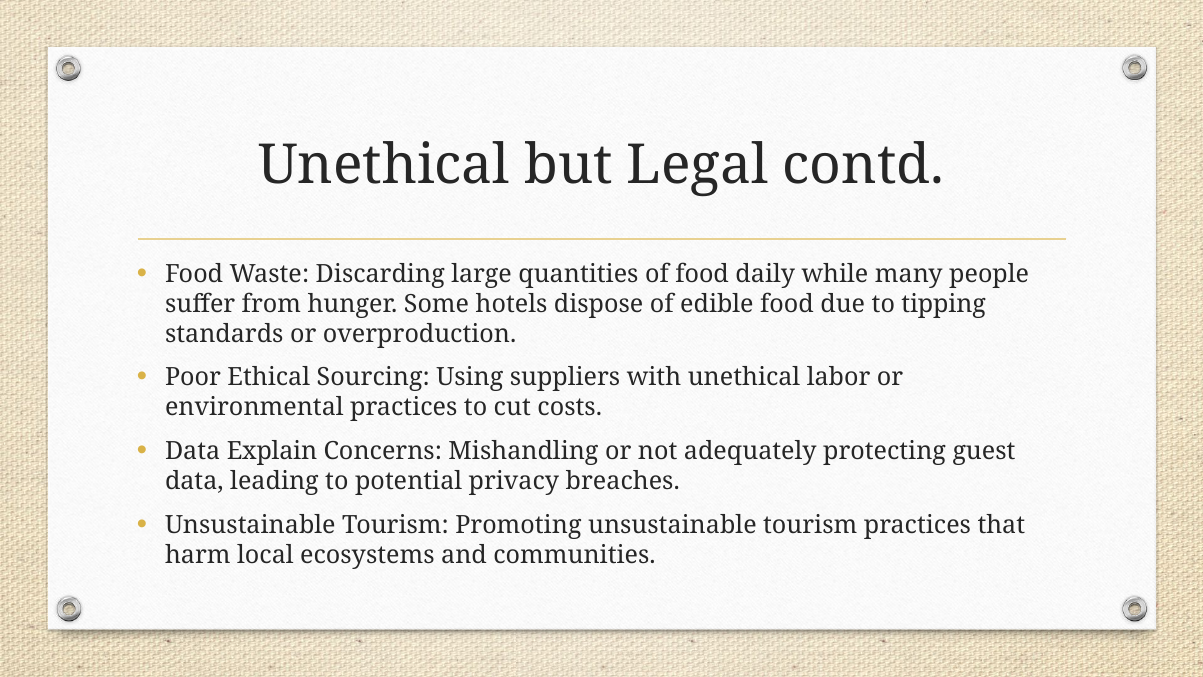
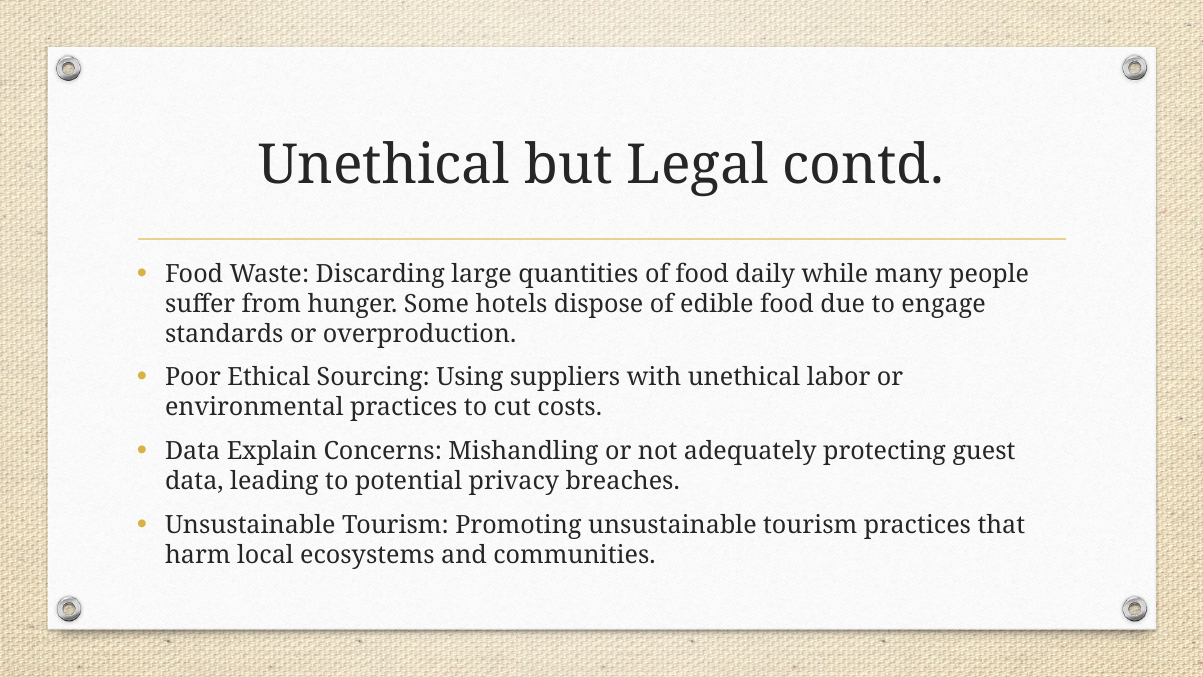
tipping: tipping -> engage
